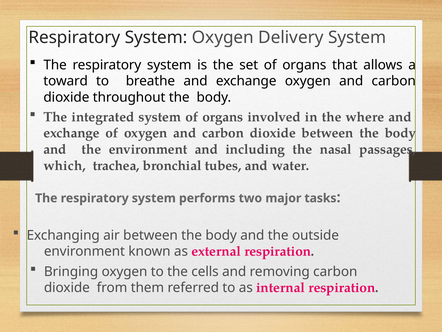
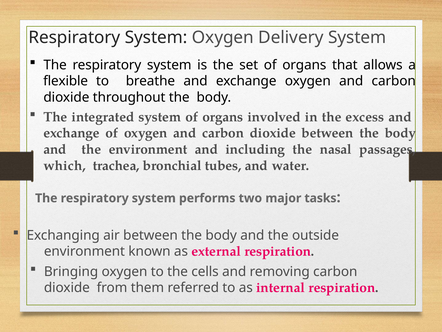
toward: toward -> flexible
where: where -> excess
